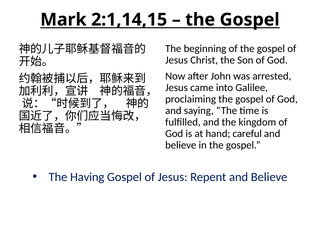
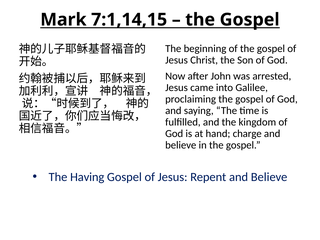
2:1,14,15: 2:1,14,15 -> 7:1,14,15
careful: careful -> charge
